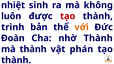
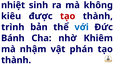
luôn: luôn -> kiêu
với colour: orange -> blue
Đoàn: Đoàn -> Bánh
nhờ Thành: Thành -> Khiêm
mà thành: thành -> nhậm
